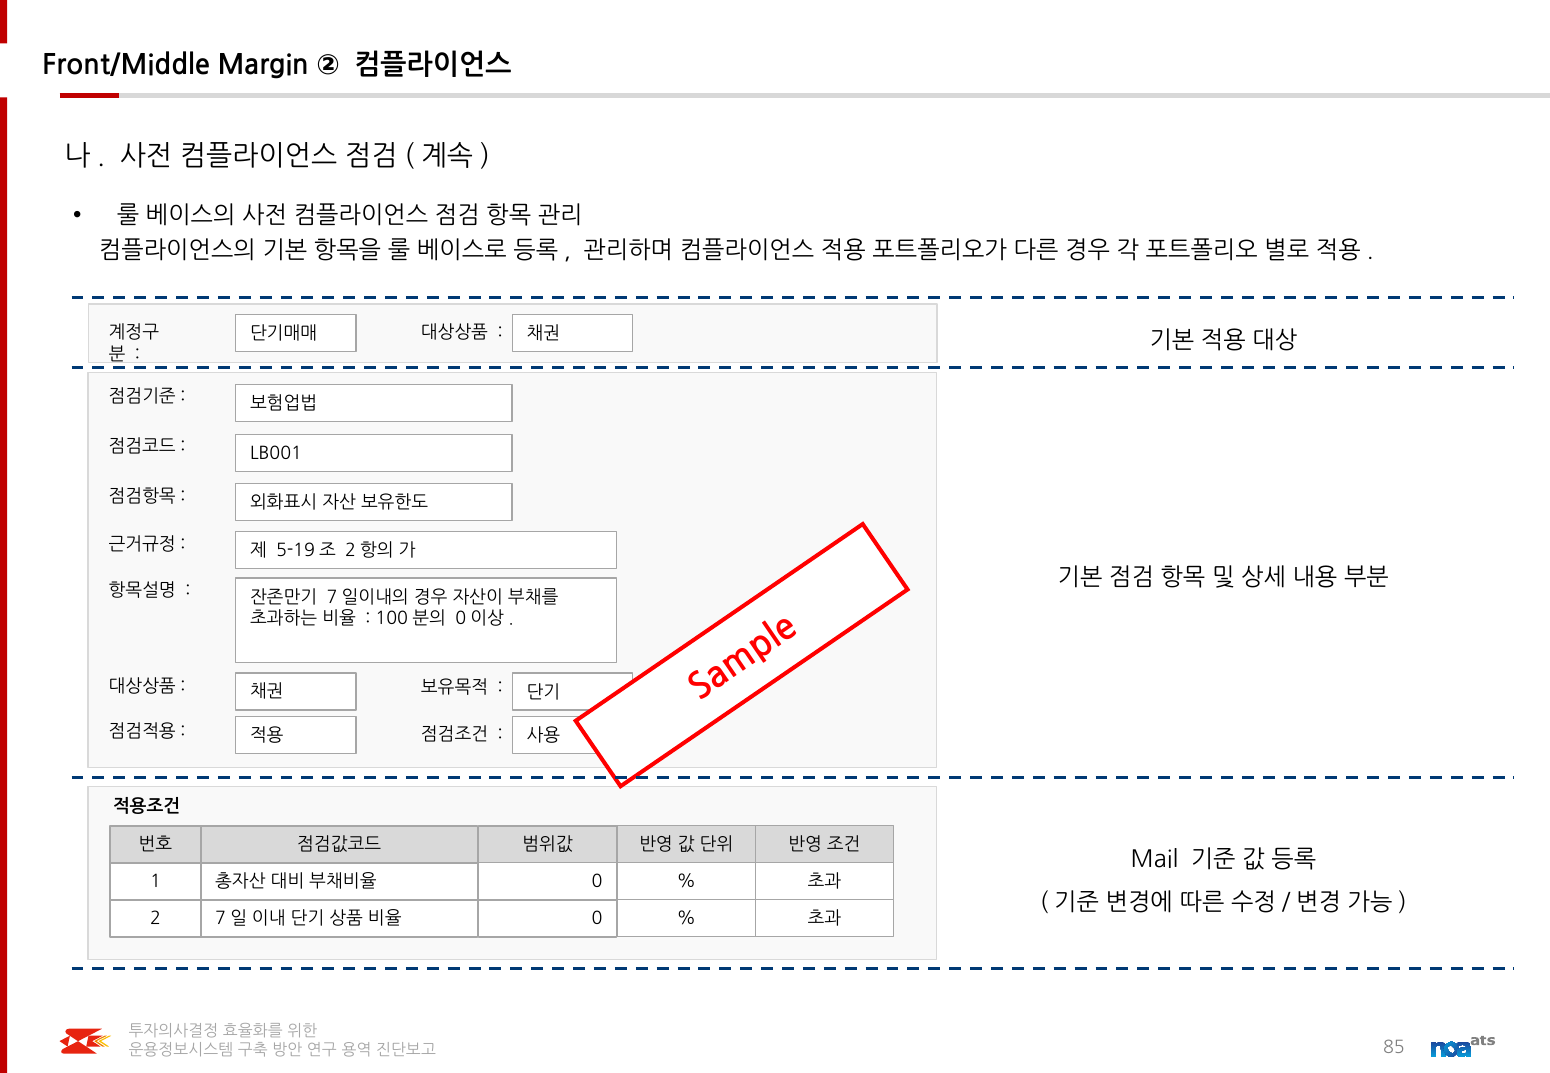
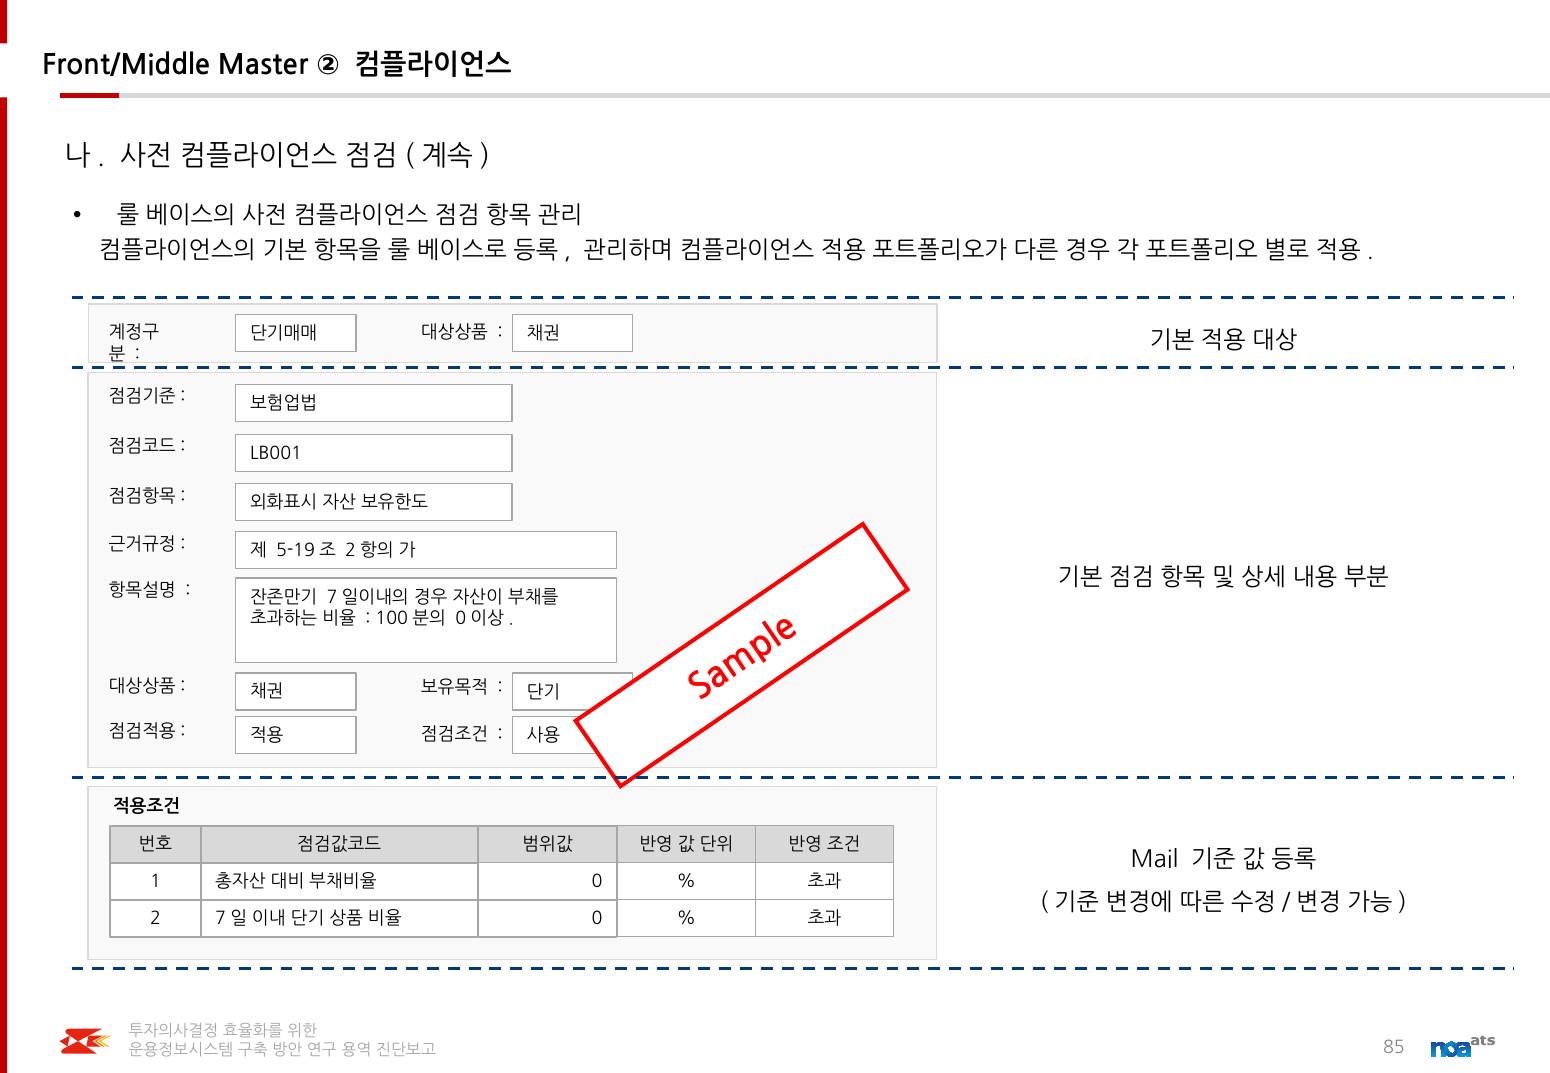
Margin: Margin -> Master
